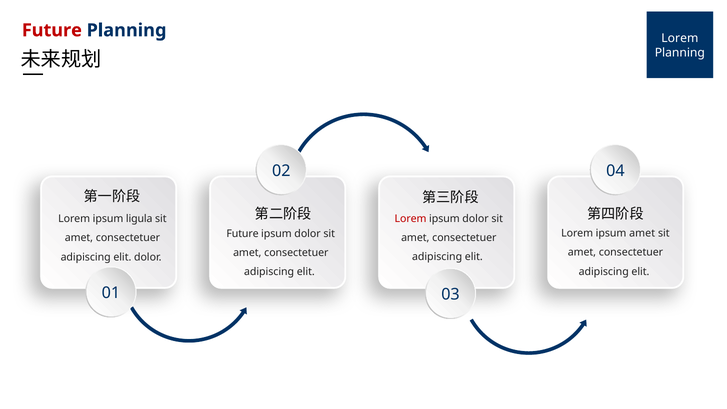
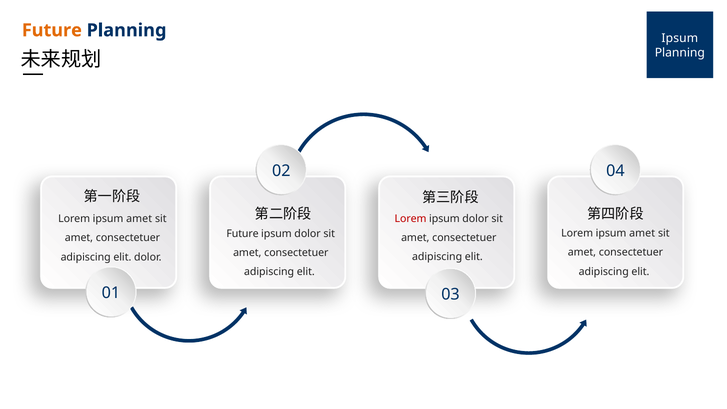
Future at (52, 30) colour: red -> orange
Lorem at (680, 38): Lorem -> Ipsum
ligula at (139, 219): ligula -> amet
